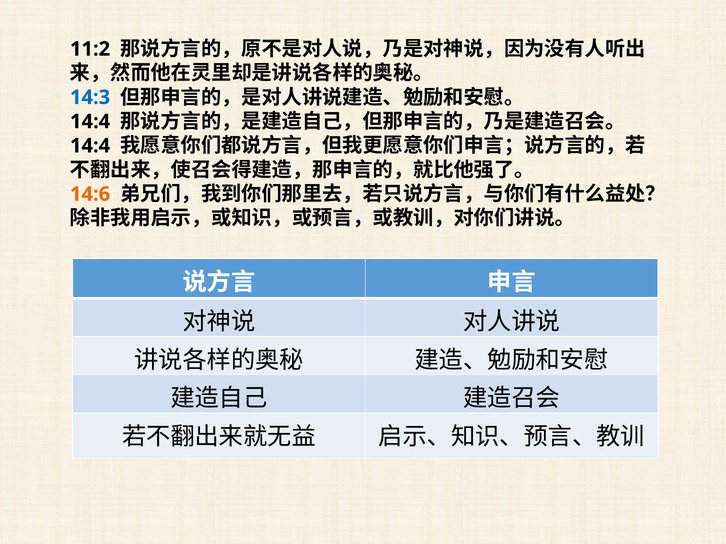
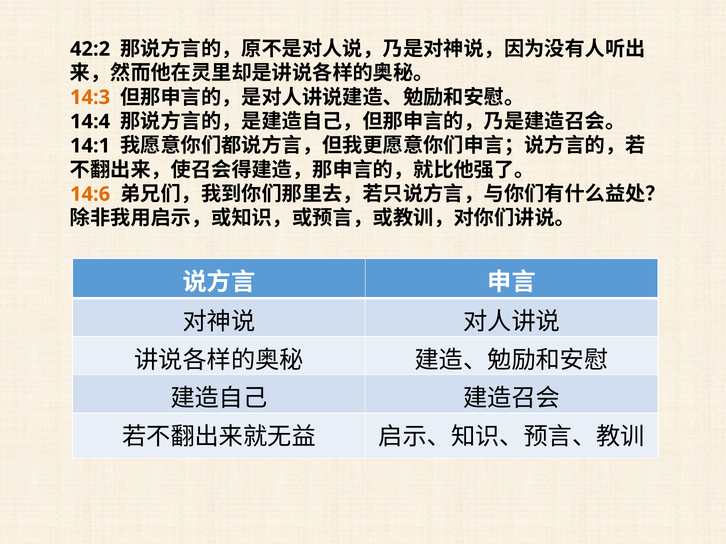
11:2: 11:2 -> 42:2
14:3 colour: blue -> orange
14:4 at (90, 146): 14:4 -> 14:1
